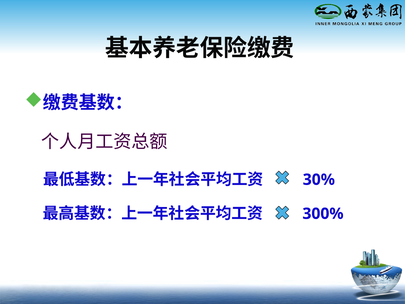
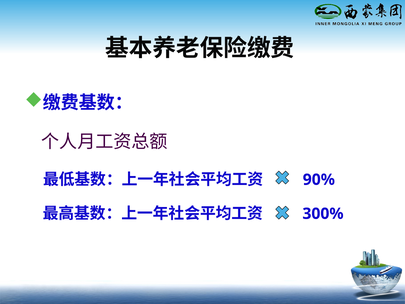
30%: 30% -> 90%
